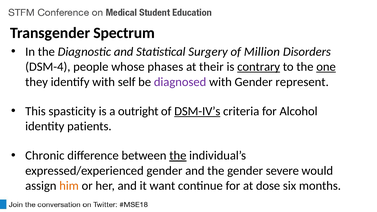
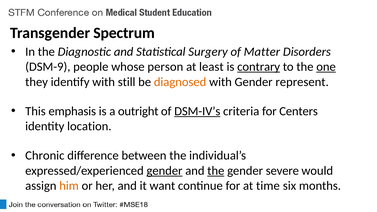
Million: Million -> Matter
DSM-4: DSM-4 -> DSM-9
phases: phases -> person
their: their -> least
self: self -> still
diagnosed colour: purple -> orange
spasticity: spasticity -> emphasis
Alcohol: Alcohol -> Centers
patients: patients -> location
the at (178, 156) underline: present -> none
gender at (164, 171) underline: none -> present
the at (216, 171) underline: none -> present
dose: dose -> time
